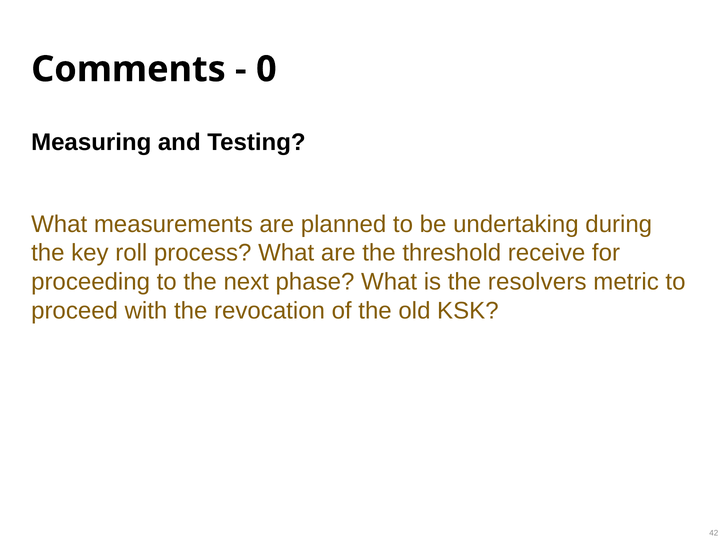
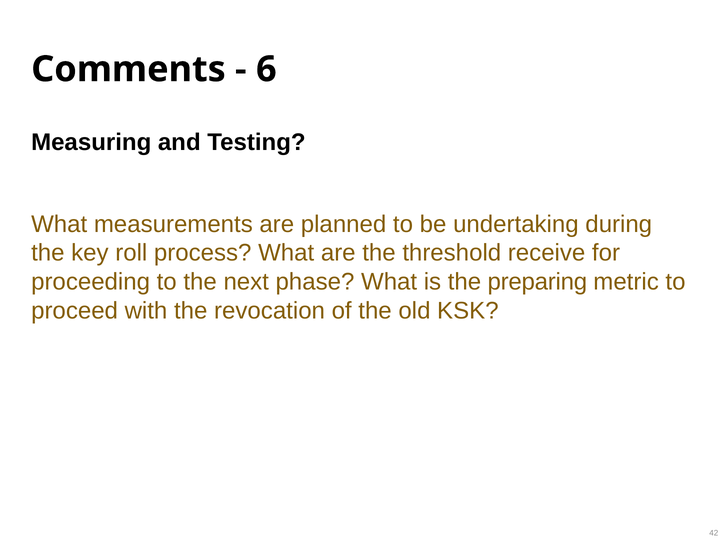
0: 0 -> 6
resolvers: resolvers -> preparing
